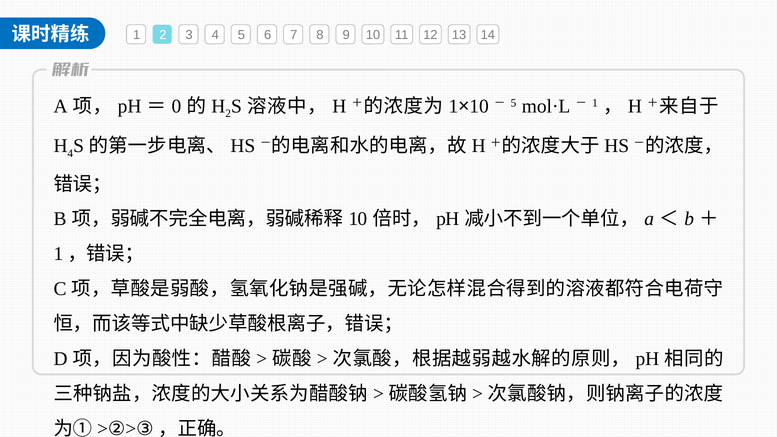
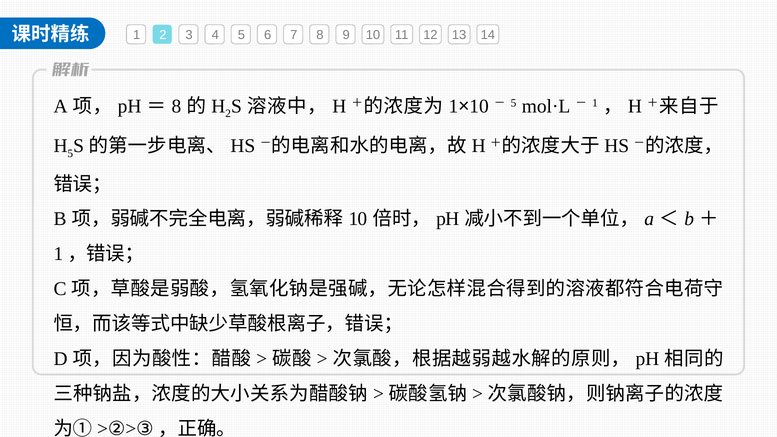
0 at (176, 106): 0 -> 8
4 at (70, 154): 4 -> 5
